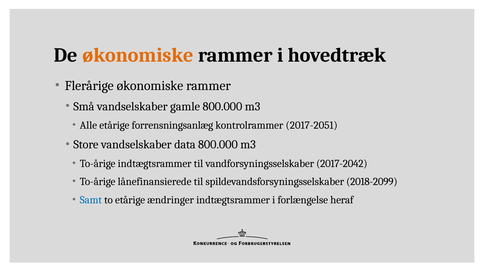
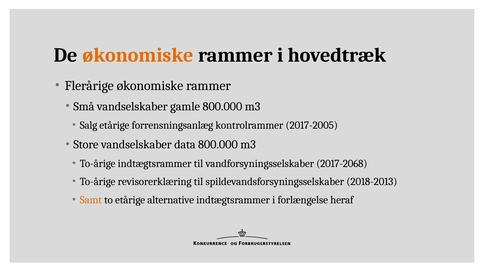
Alle: Alle -> Salg
2017-2051: 2017-2051 -> 2017-2005
2017-2042: 2017-2042 -> 2017-2068
lånefinansierede: lånefinansierede -> revisorerklæring
2018-2099: 2018-2099 -> 2018-2013
Samt colour: blue -> orange
ændringer: ændringer -> alternative
